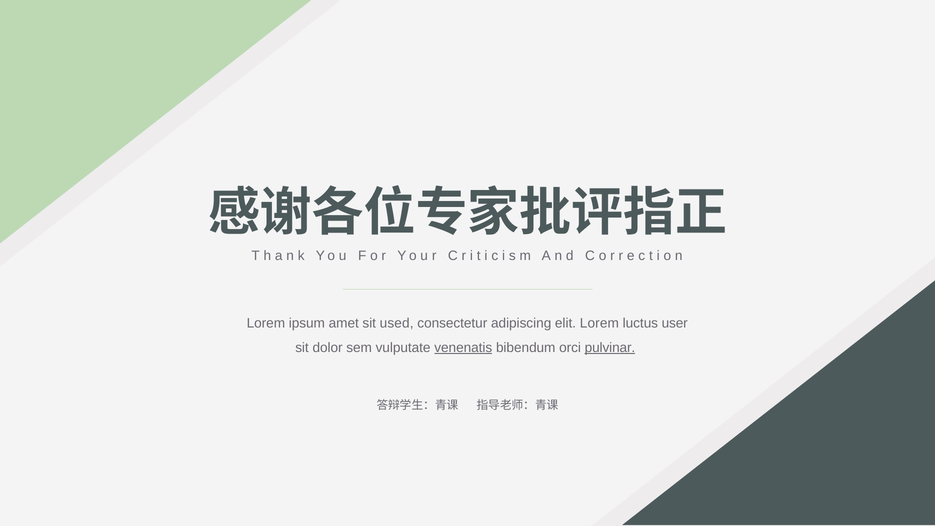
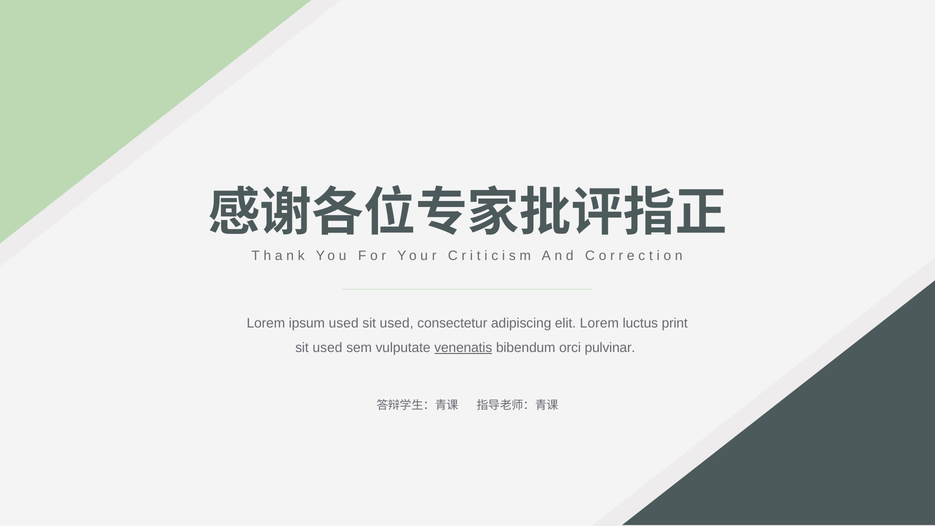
ipsum amet: amet -> used
user: user -> print
dolor at (328, 348): dolor -> used
pulvinar underline: present -> none
